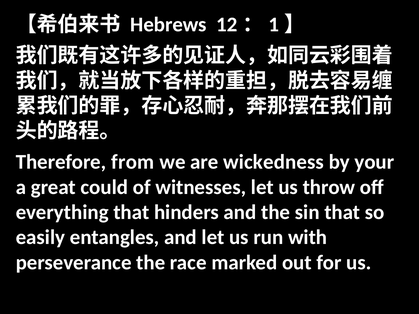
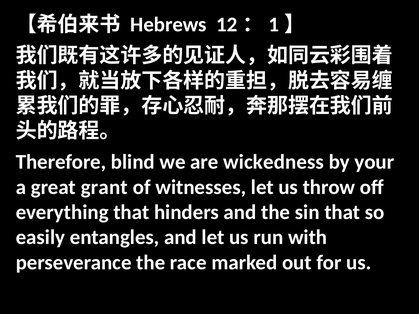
from: from -> blind
could: could -> grant
